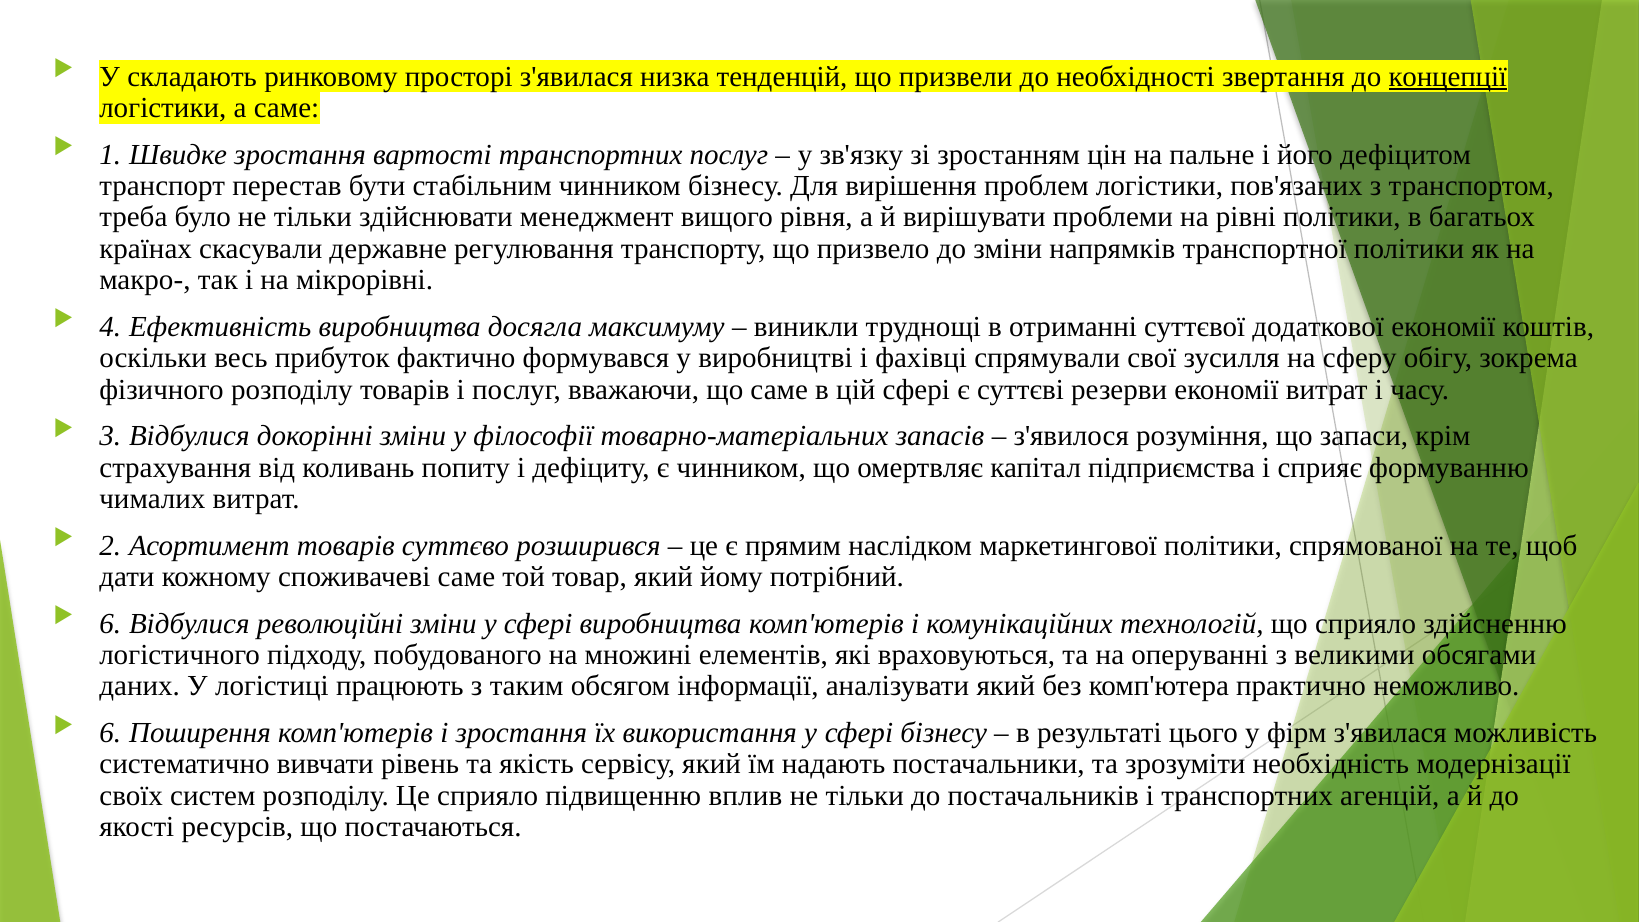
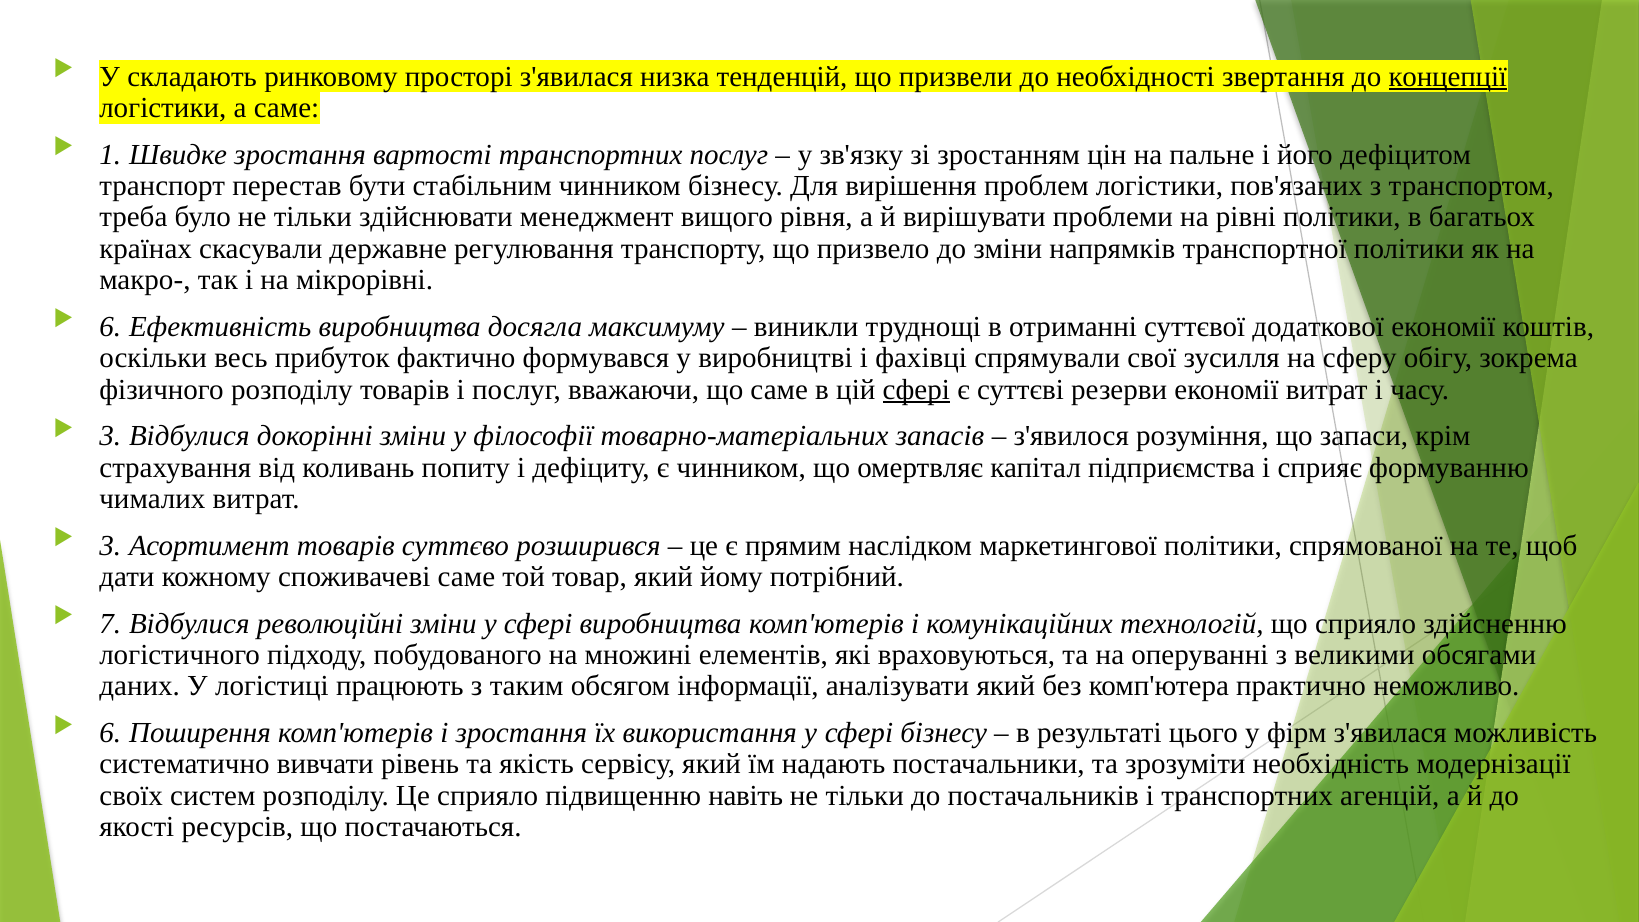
4 at (110, 327): 4 -> 6
сфері at (916, 389) underline: none -> present
2 at (110, 546): 2 -> 3
6 at (110, 624): 6 -> 7
вплив: вплив -> навіть
